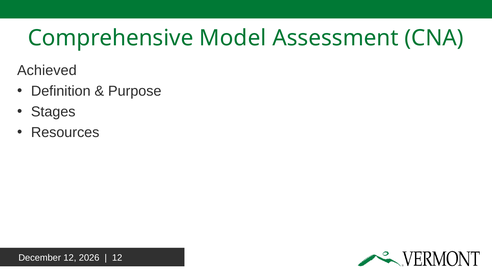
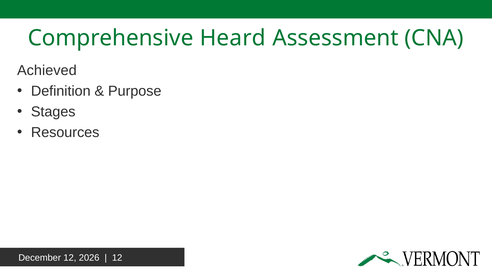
Model: Model -> Heard
